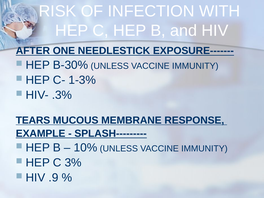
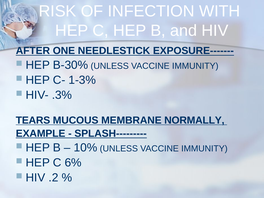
RESPONSE: RESPONSE -> NORMALLY
3%: 3% -> 6%
.9: .9 -> .2
